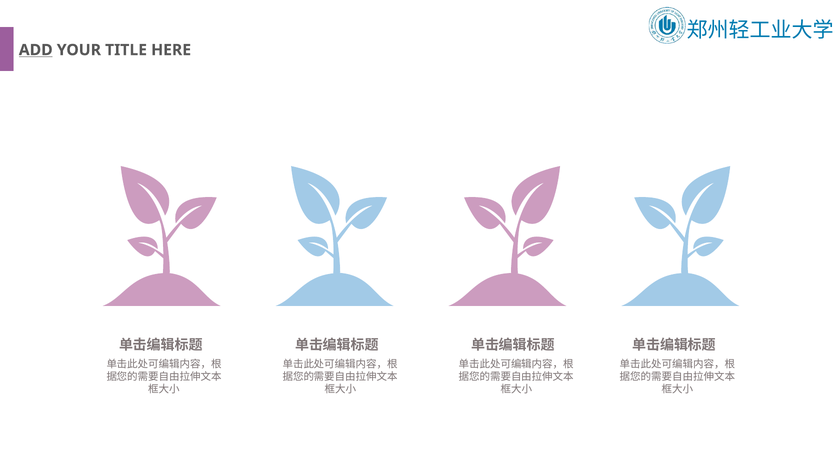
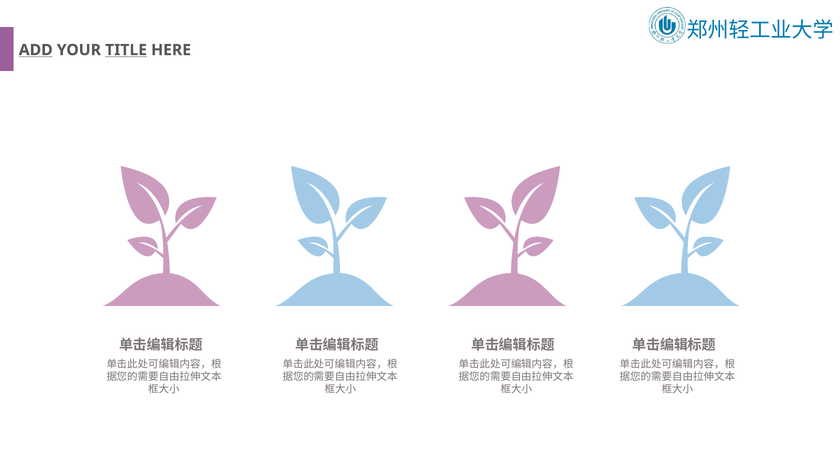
TITLE underline: none -> present
